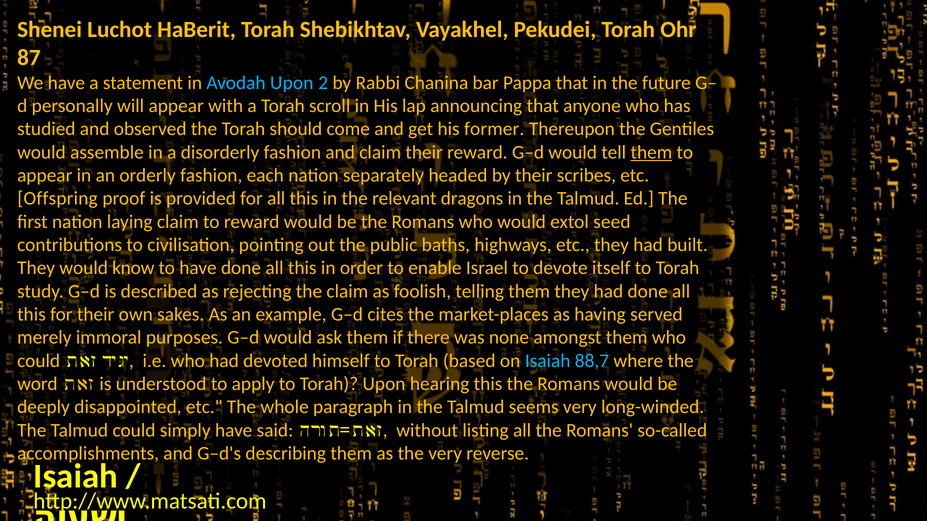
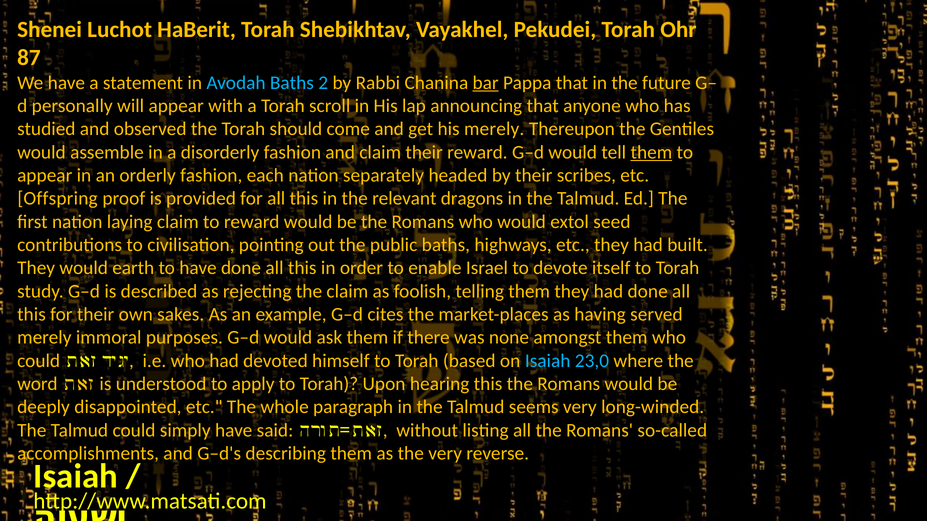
Avodah Upon: Upon -> Baths
bar underline: none -> present
his former: former -> merely
know: know -> earth
88,7: 88,7 -> 23,0
